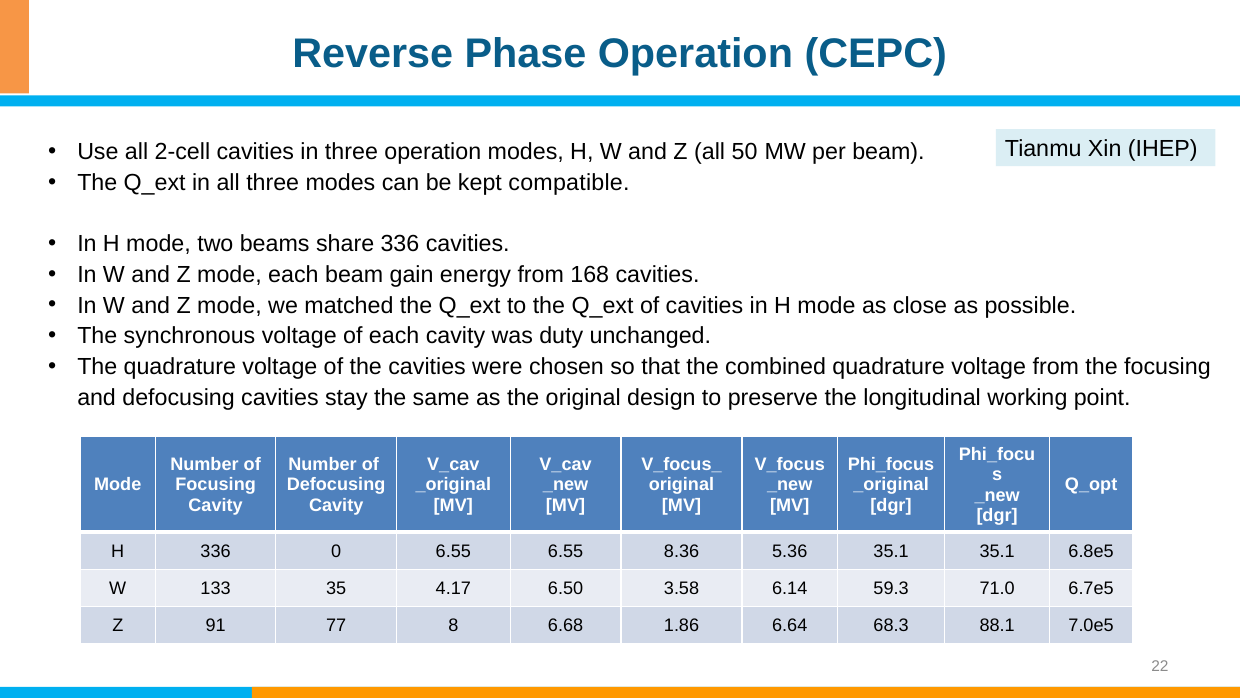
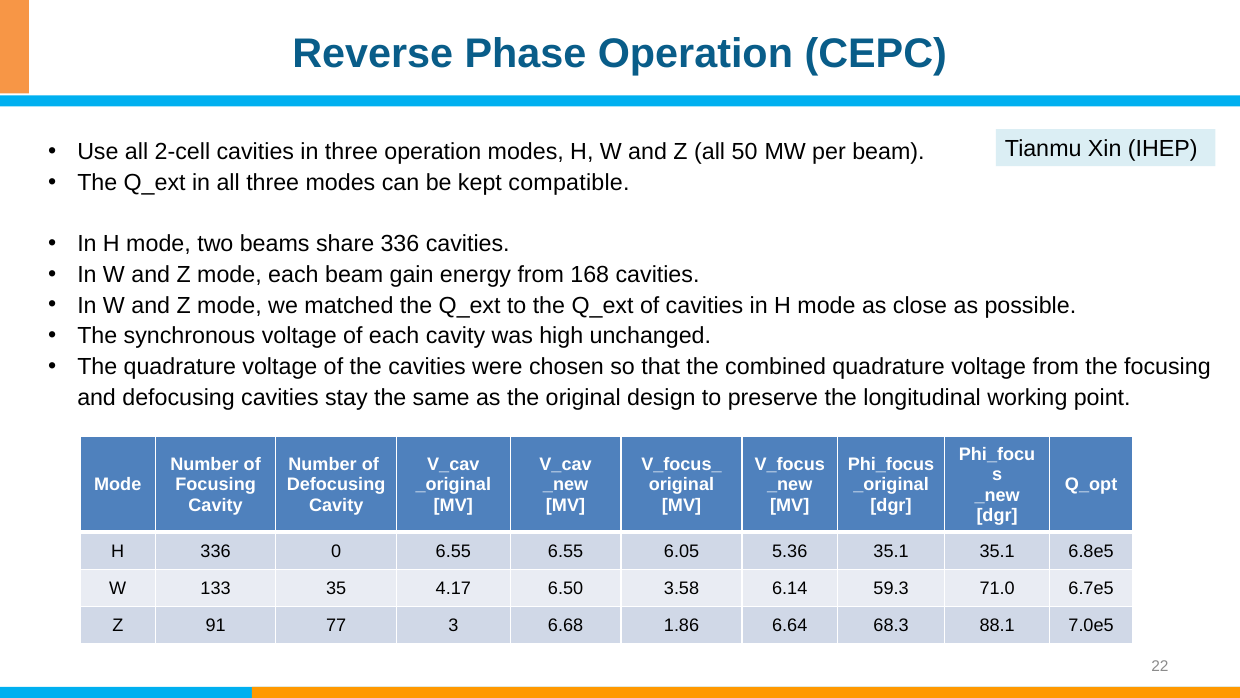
duty: duty -> high
8.36: 8.36 -> 6.05
8: 8 -> 3
